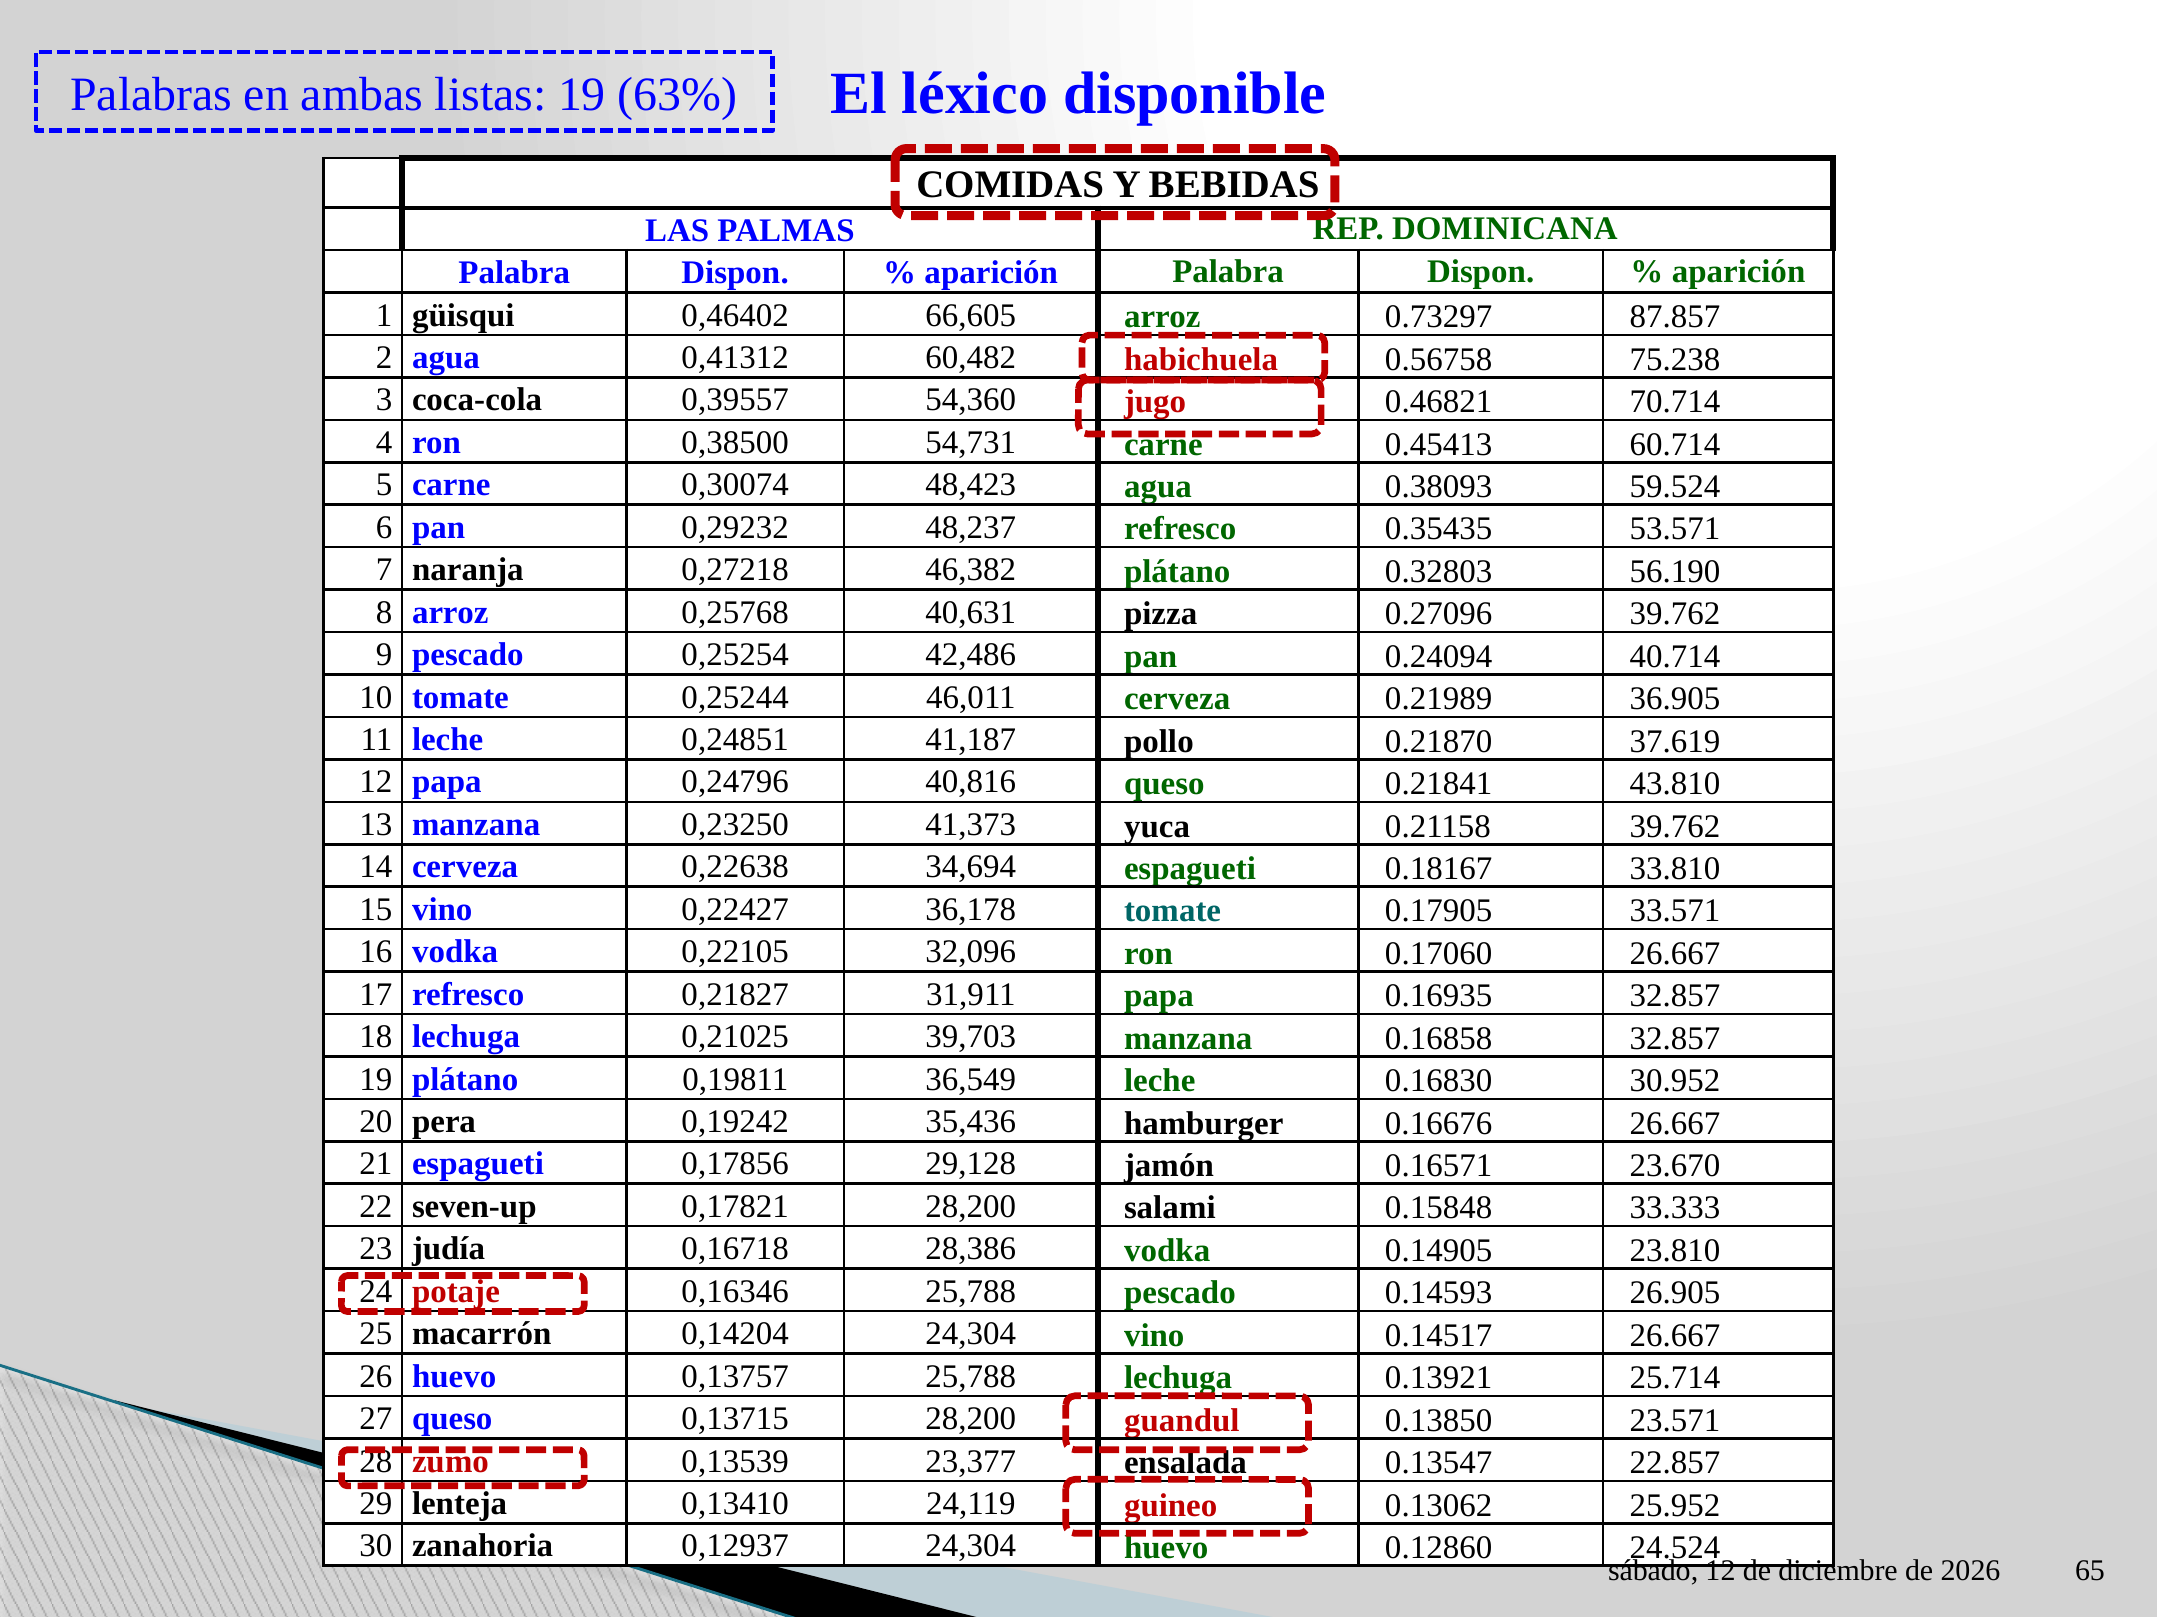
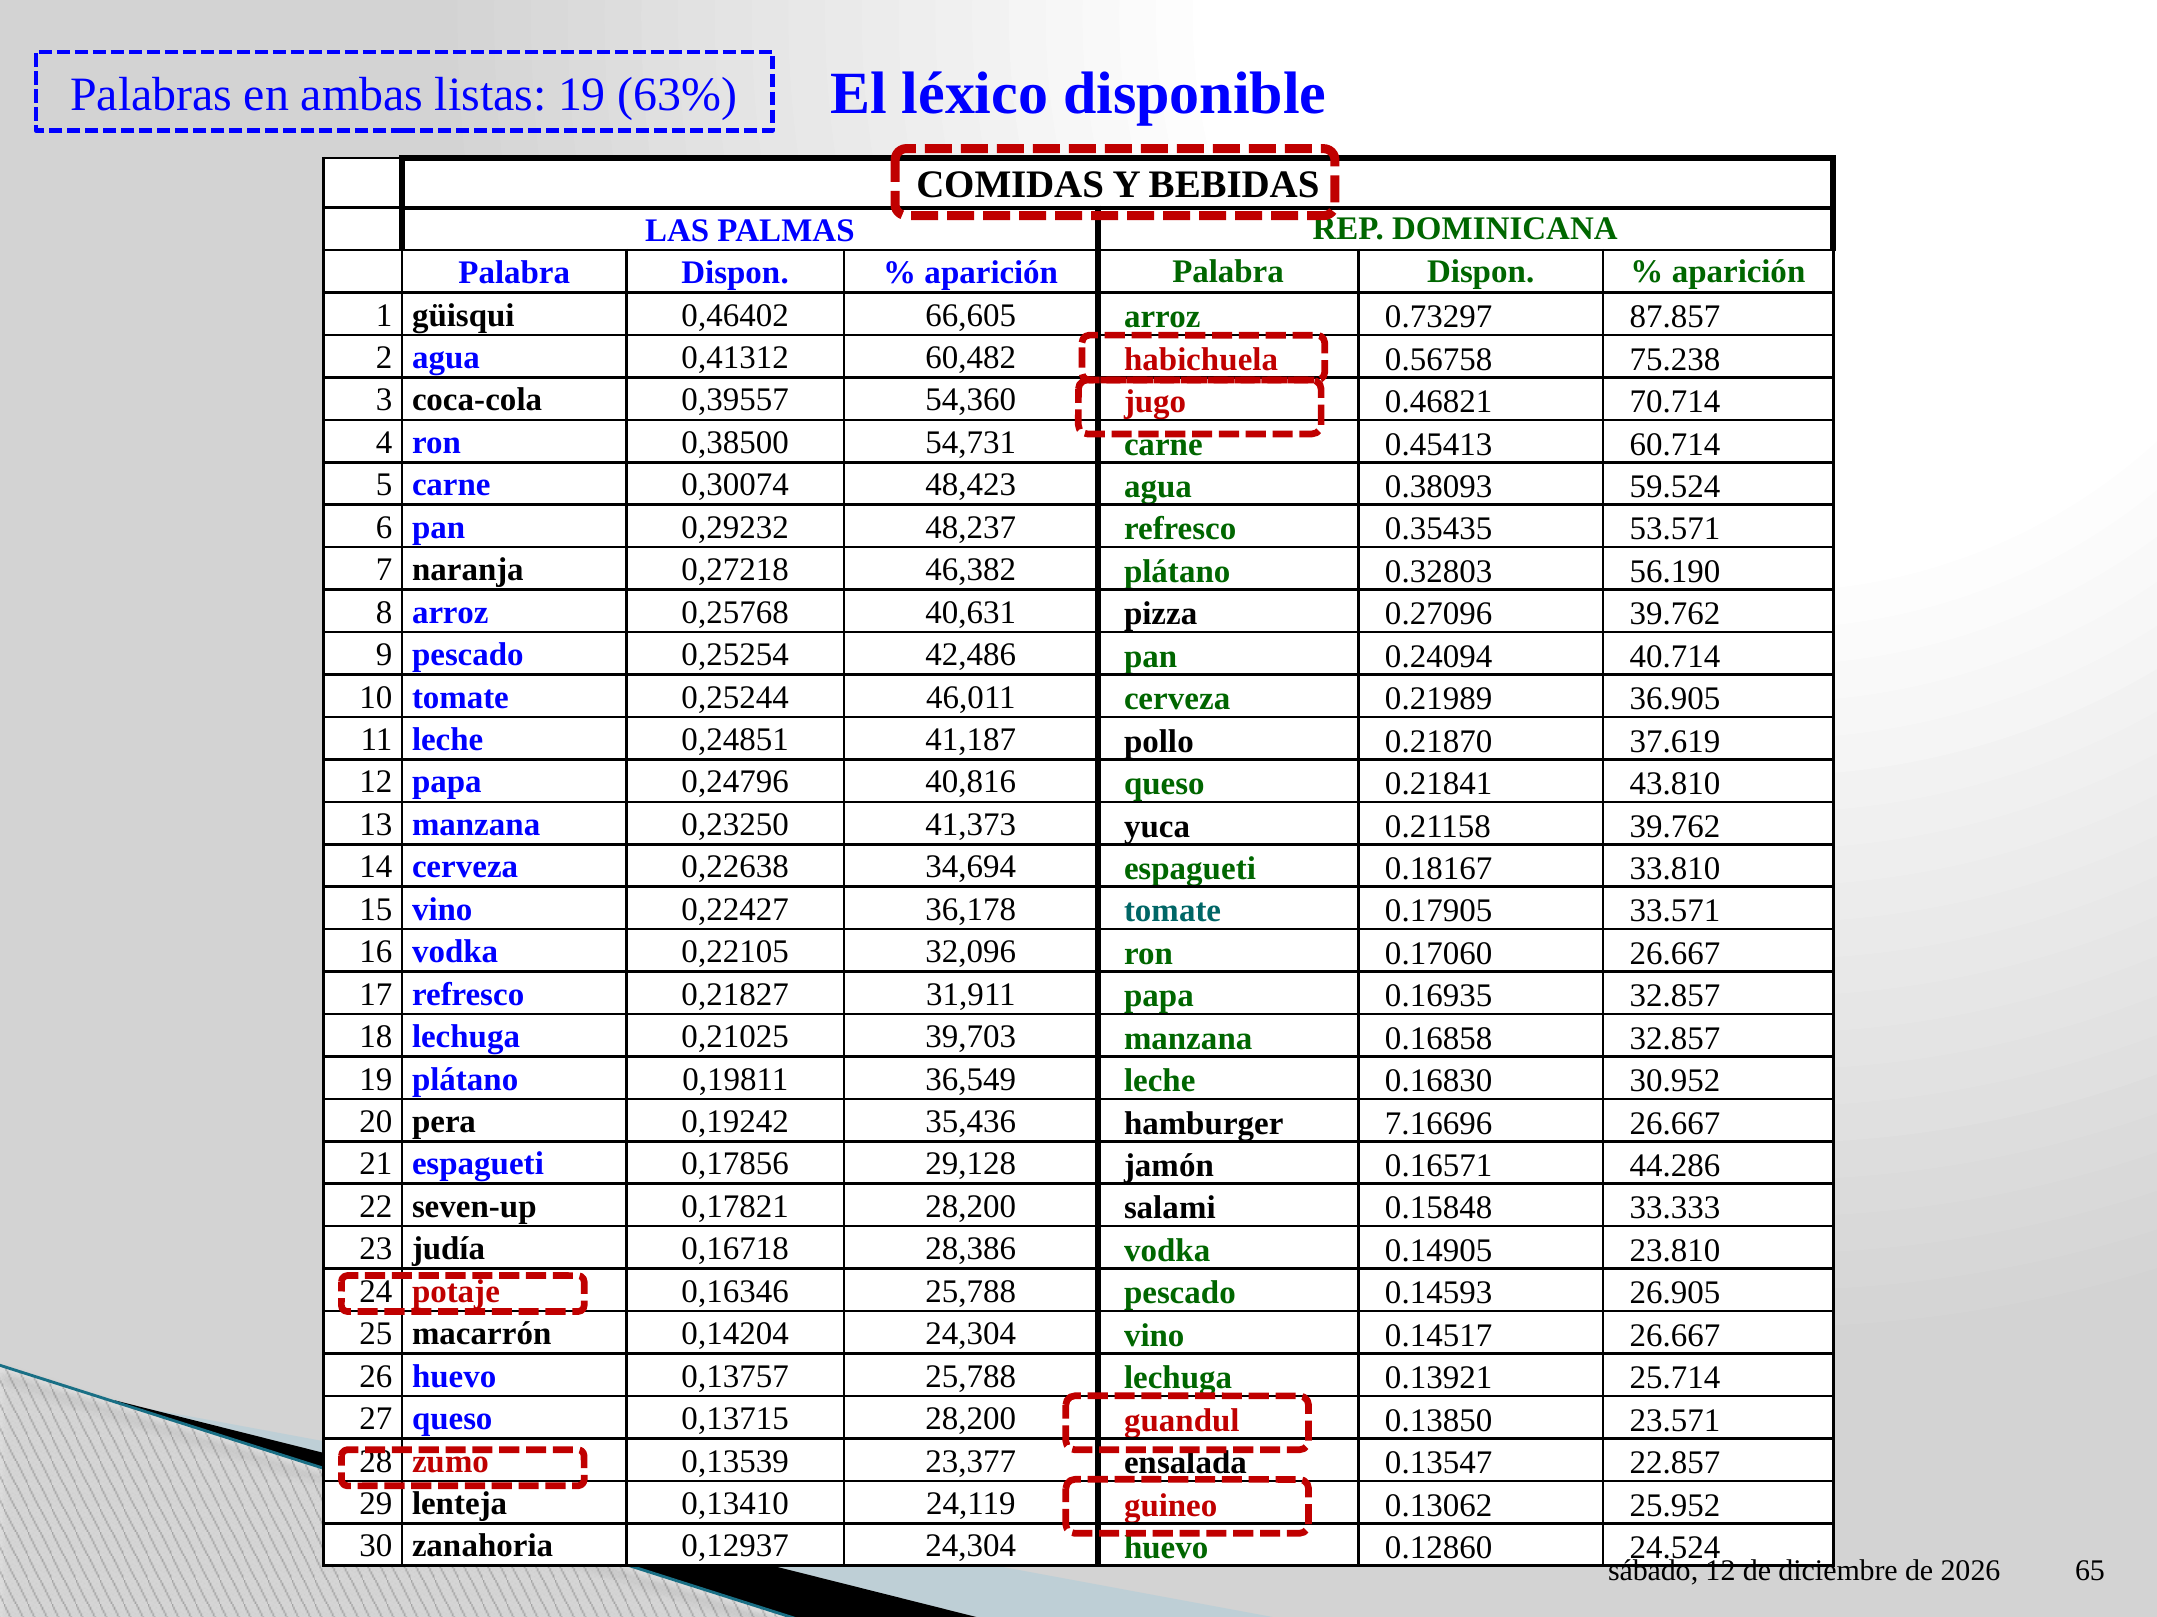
0.16676: 0.16676 -> 7.16696
23.670: 23.670 -> 44.286
